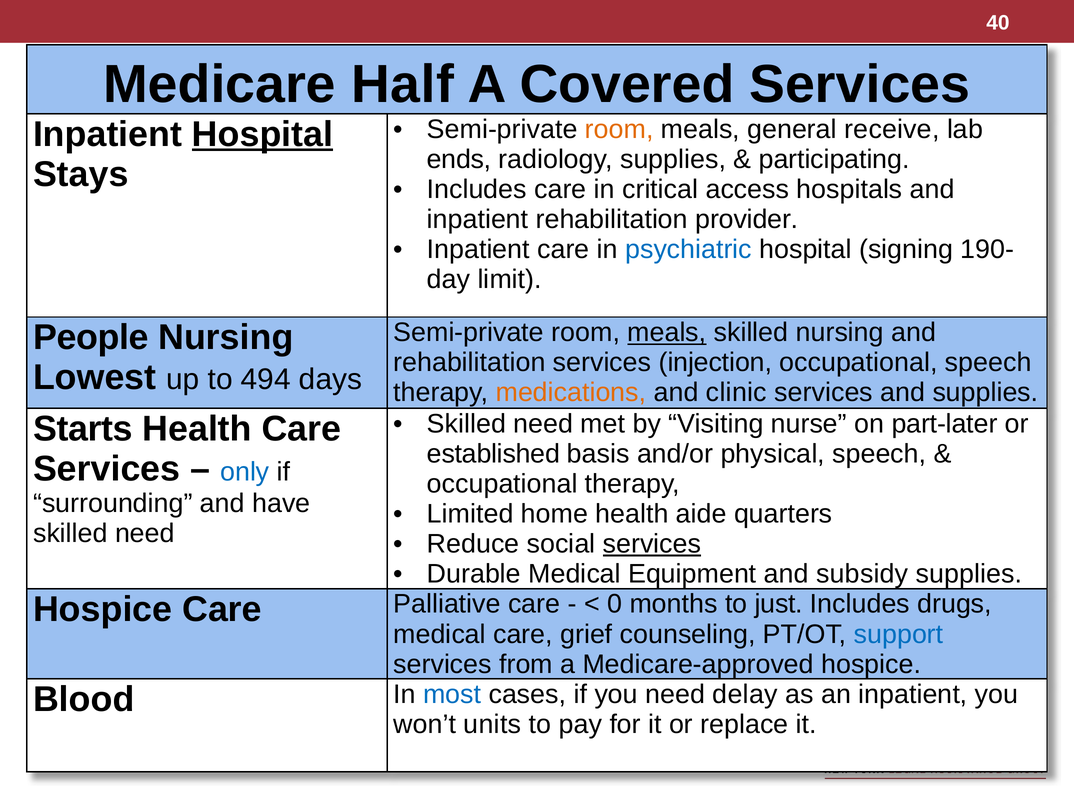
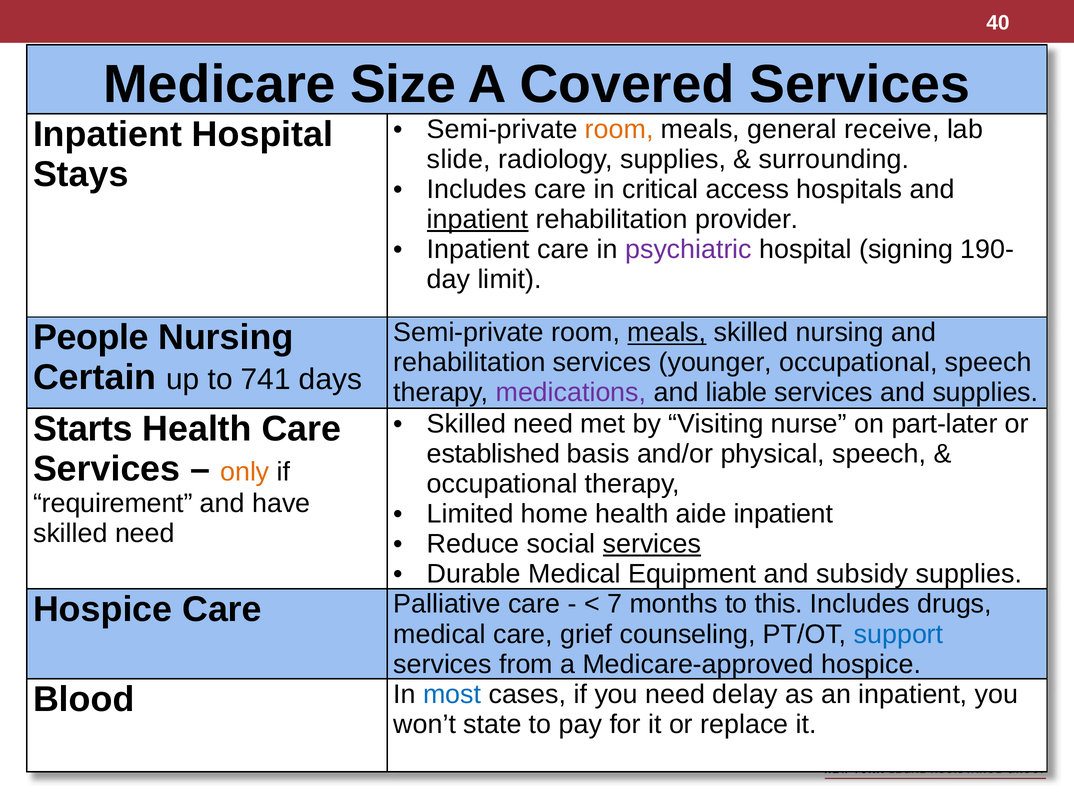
Half: Half -> Size
Hospital at (263, 134) underline: present -> none
ends: ends -> slide
participating: participating -> surrounding
inpatient at (478, 220) underline: none -> present
psychiatric colour: blue -> purple
injection: injection -> younger
Lowest: Lowest -> Certain
494: 494 -> 741
medications colour: orange -> purple
clinic: clinic -> liable
only colour: blue -> orange
surrounding: surrounding -> requirement
aide quarters: quarters -> inpatient
0: 0 -> 7
just: just -> this
units: units -> state
